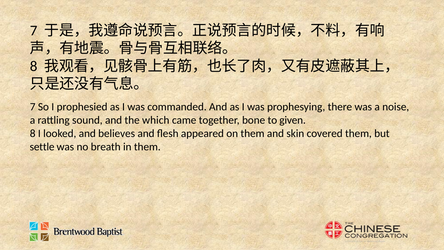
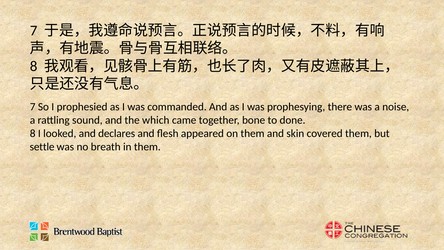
given: given -> done
believes: believes -> declares
